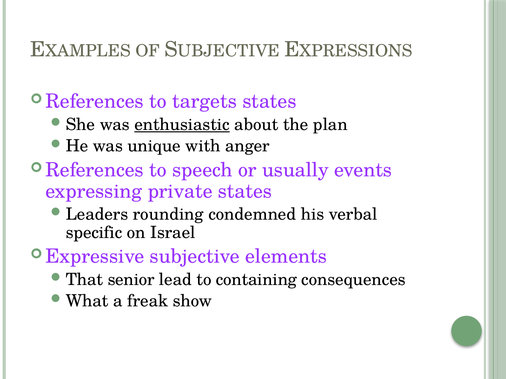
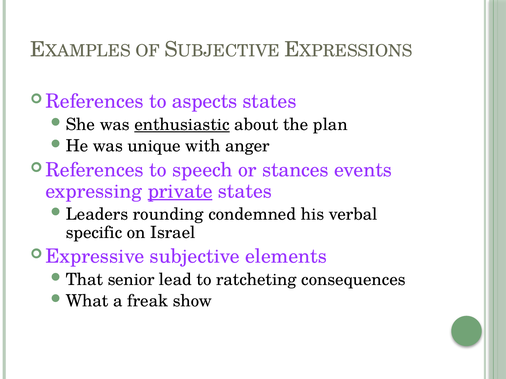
targets: targets -> aspects
usually: usually -> stances
private underline: none -> present
containing: containing -> ratcheting
